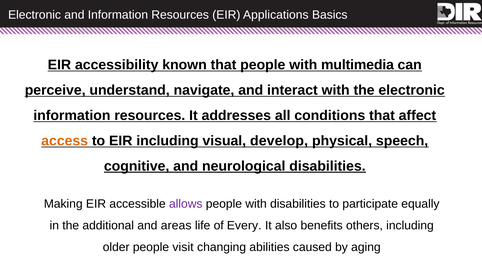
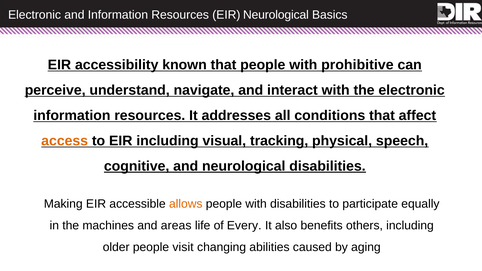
EIR Applications: Applications -> Neurological
multimedia: multimedia -> prohibitive
develop: develop -> tracking
allows colour: purple -> orange
additional: additional -> machines
